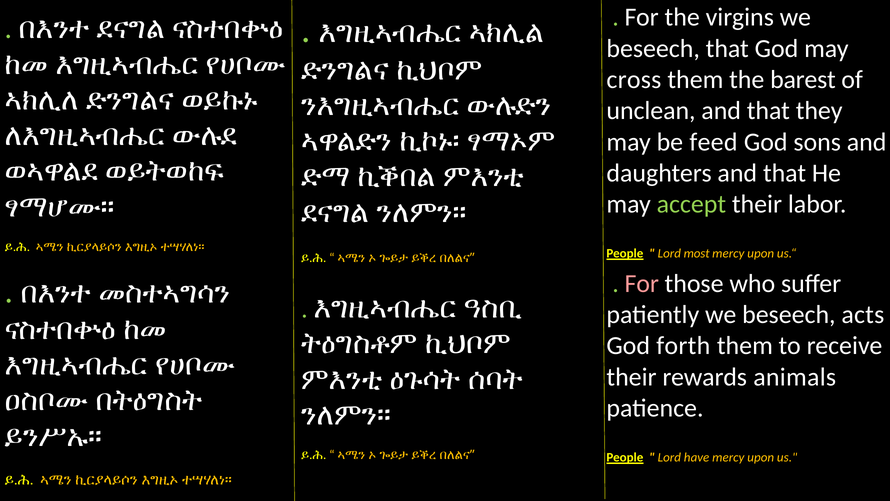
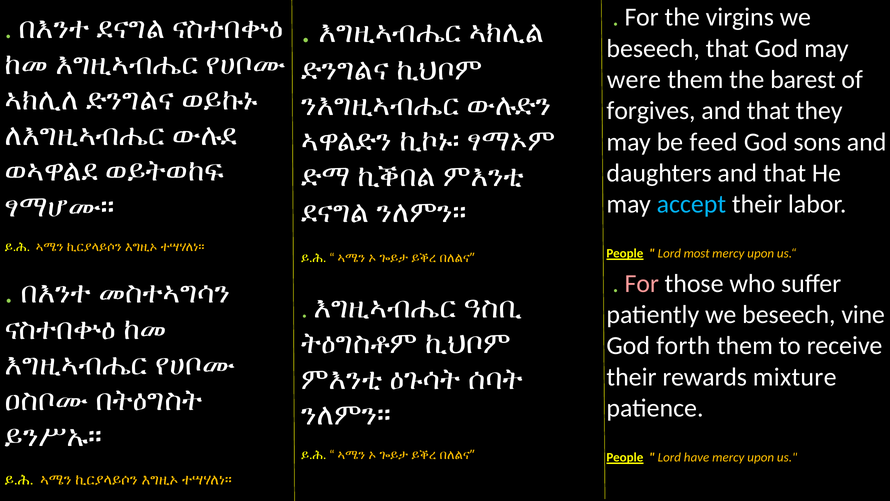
cross: cross -> were
unclean: unclean -> forgives
accept colour: light green -> light blue
acts: acts -> vine
animals: animals -> mixture
